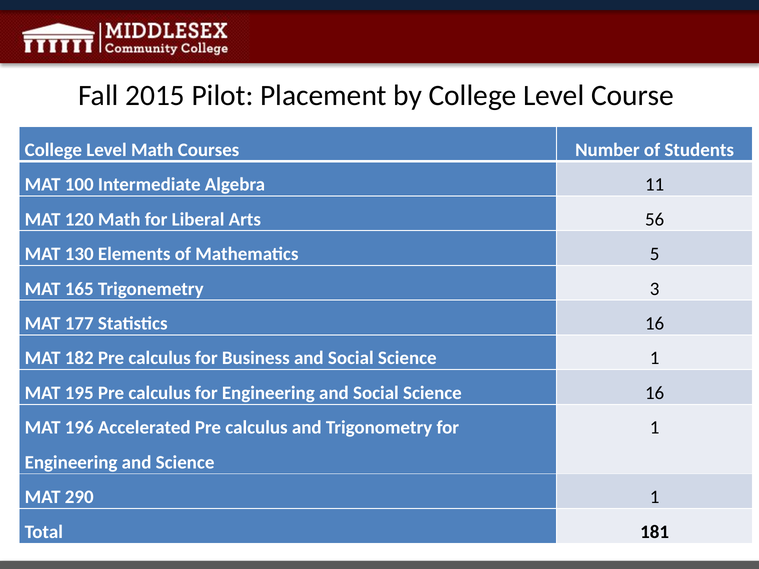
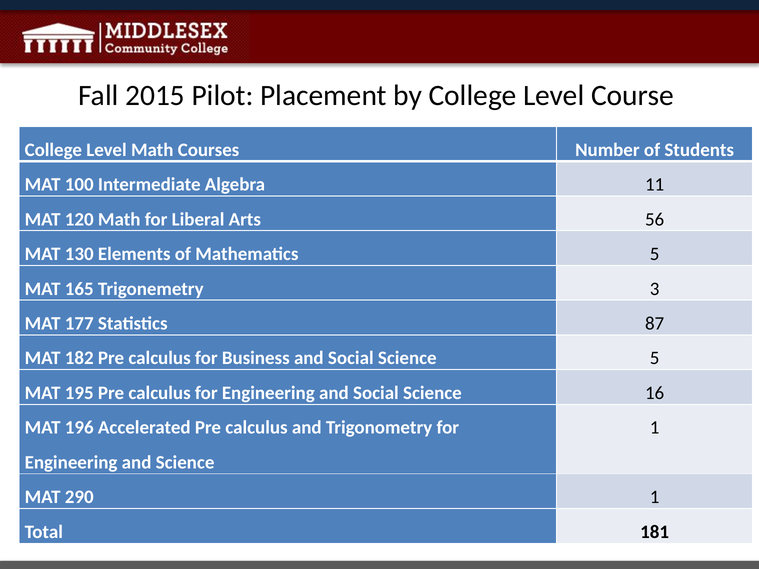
Statistics 16: 16 -> 87
Social Science 1: 1 -> 5
